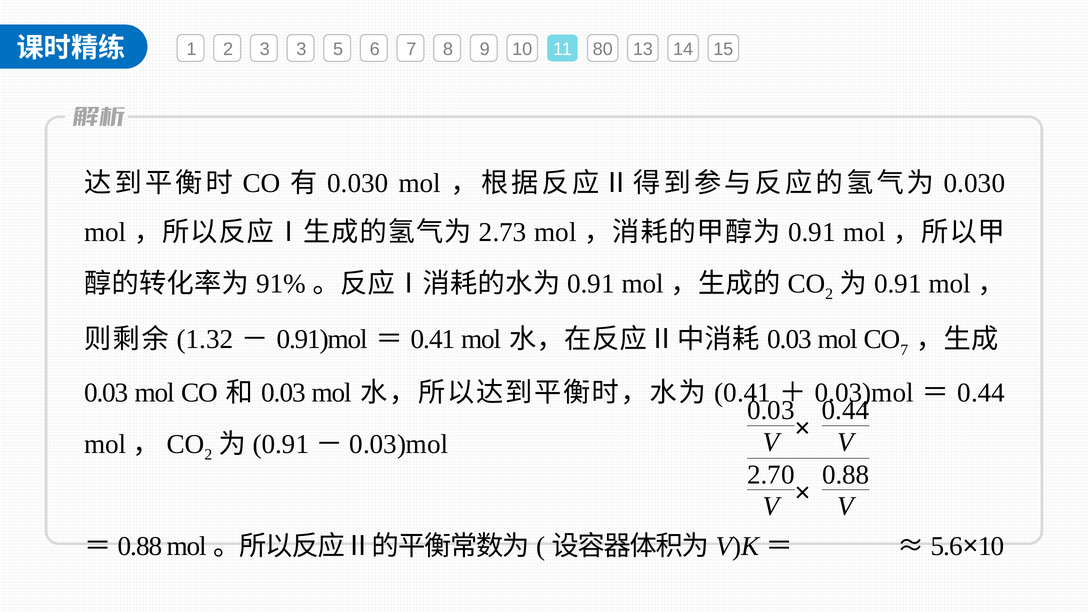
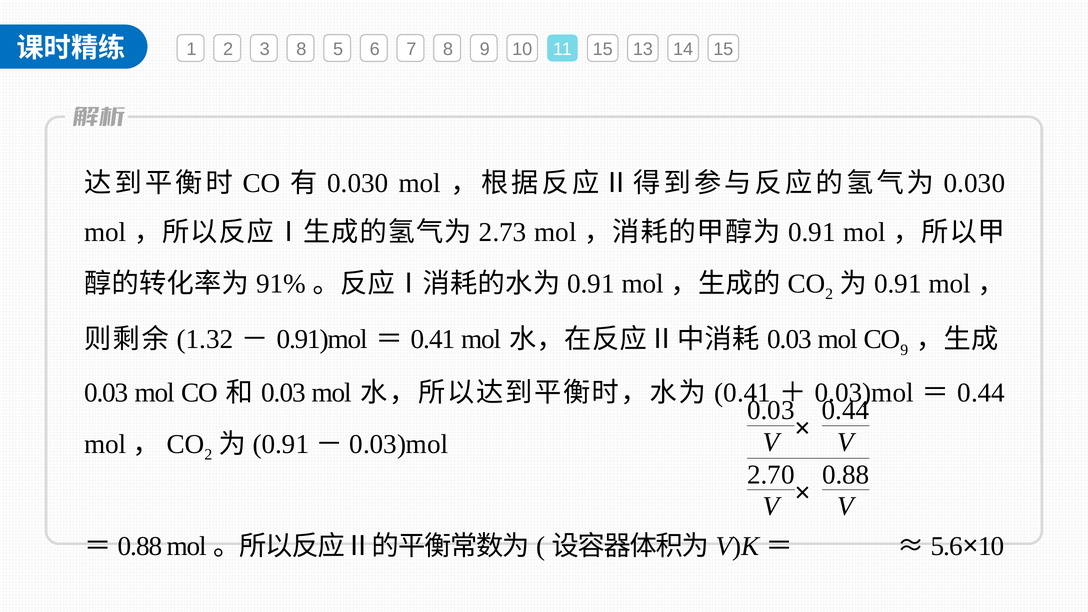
3 3: 3 -> 8
11 80: 80 -> 15
7 at (904, 350): 7 -> 9
